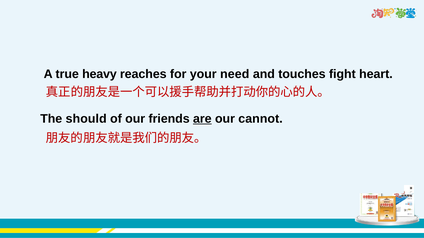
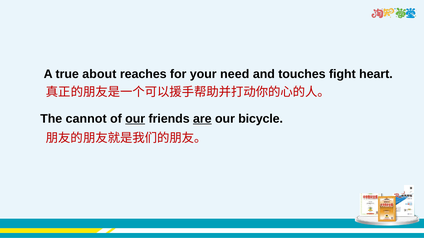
heavy: heavy -> about
should: should -> cannot
our at (135, 119) underline: none -> present
cannot: cannot -> bicycle
